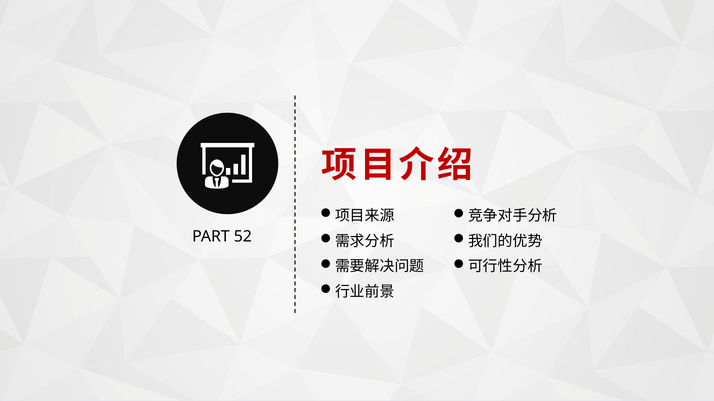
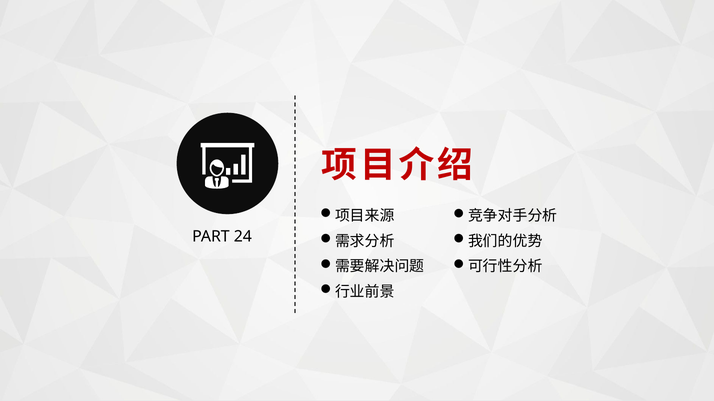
52: 52 -> 24
